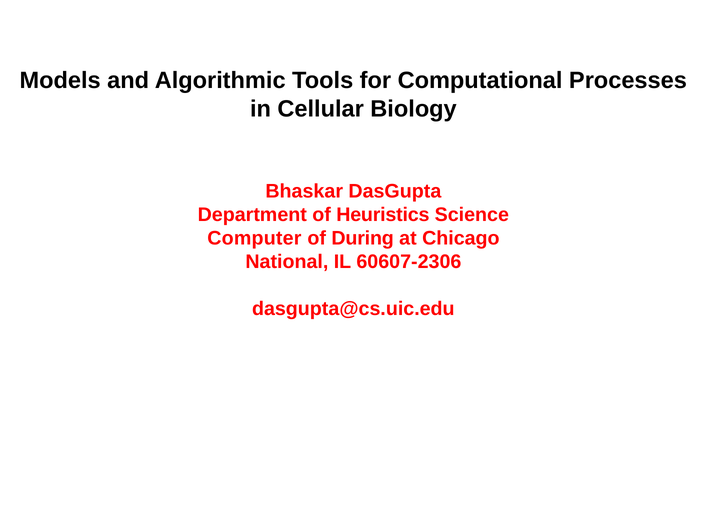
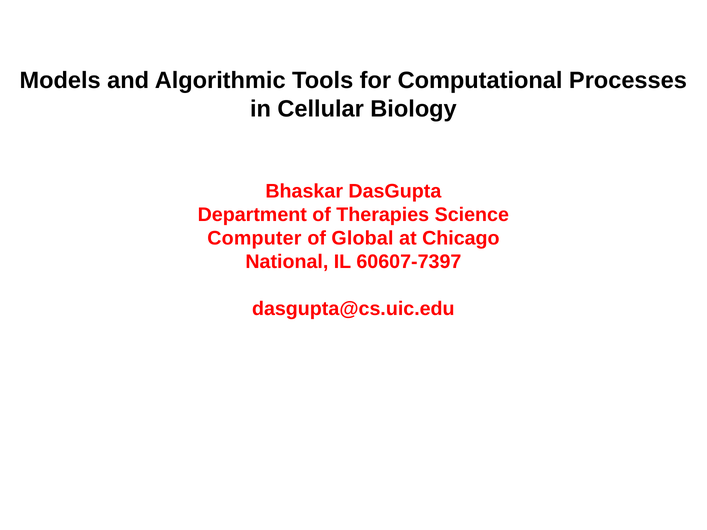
Heuristics: Heuristics -> Therapies
During: During -> Global
60607-2306: 60607-2306 -> 60607-7397
